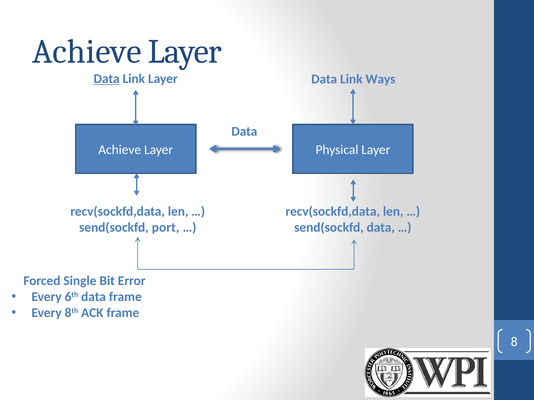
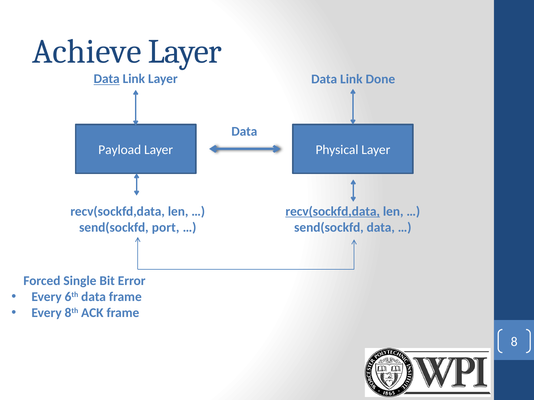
Ways: Ways -> Done
Achieve at (120, 150): Achieve -> Payload
recv(sockfd,data at (333, 212) underline: none -> present
